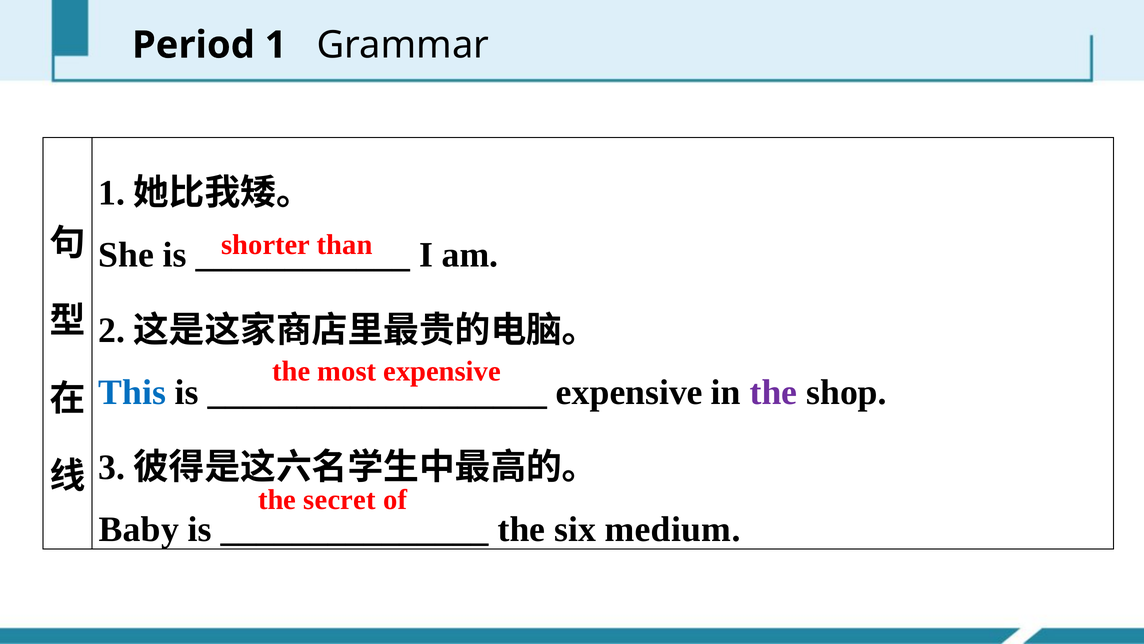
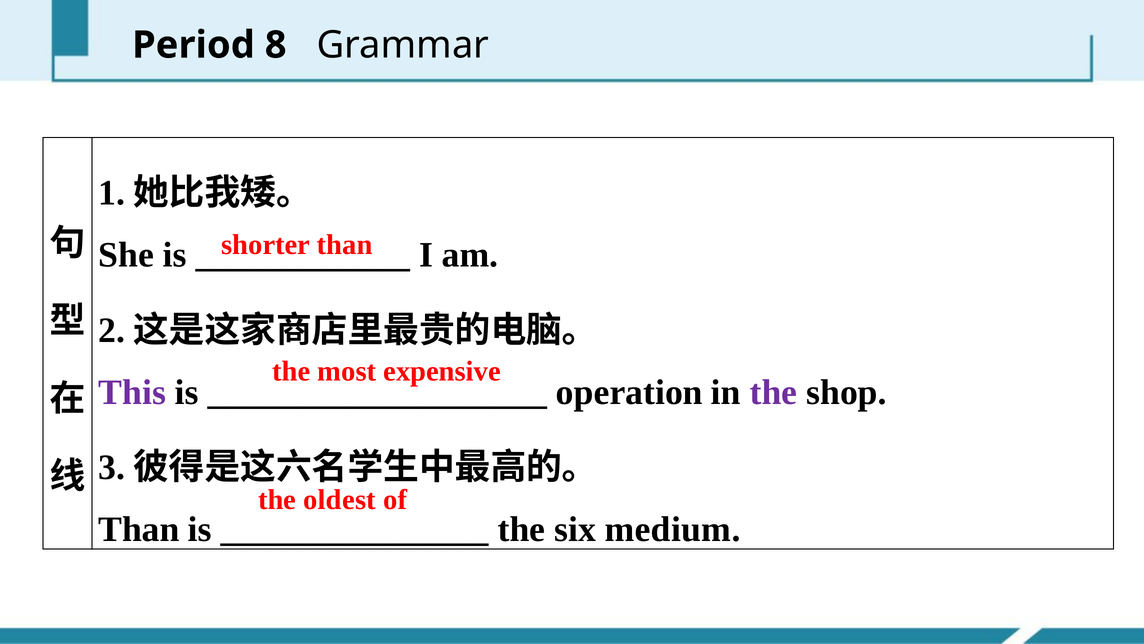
Period 1: 1 -> 8
This colour: blue -> purple
expensive at (629, 392): expensive -> operation
secret: secret -> oldest
Baby at (139, 529): Baby -> Than
